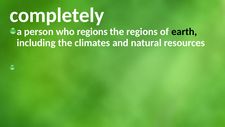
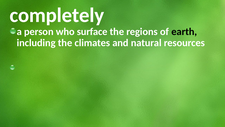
who regions: regions -> surface
